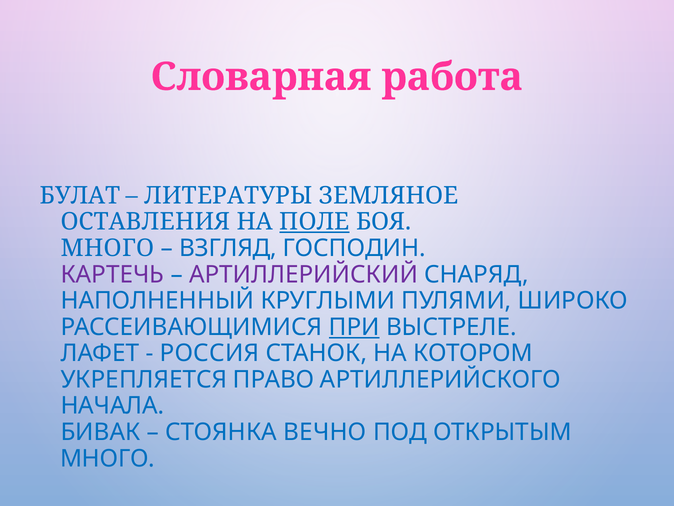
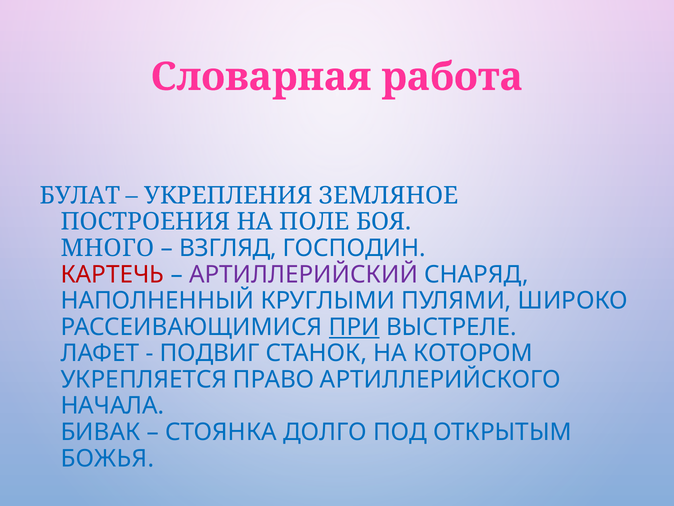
ЛИТЕРАТУРЫ: ЛИТЕРАТУРЫ -> УКРЕПЛЕНИЯ
ОСТАВЛЕНИЯ: ОСТАВЛЕНИЯ -> ПОСТРОЕНИЯ
ПОЛЕ underline: present -> none
КАРТЕЧЬ colour: purple -> red
РОССИЯ: РОССИЯ -> ПОДВИГ
ВЕЧНО: ВЕЧНО -> ДОЛГО
МНОГО at (108, 458): МНОГО -> БОЖЬЯ
